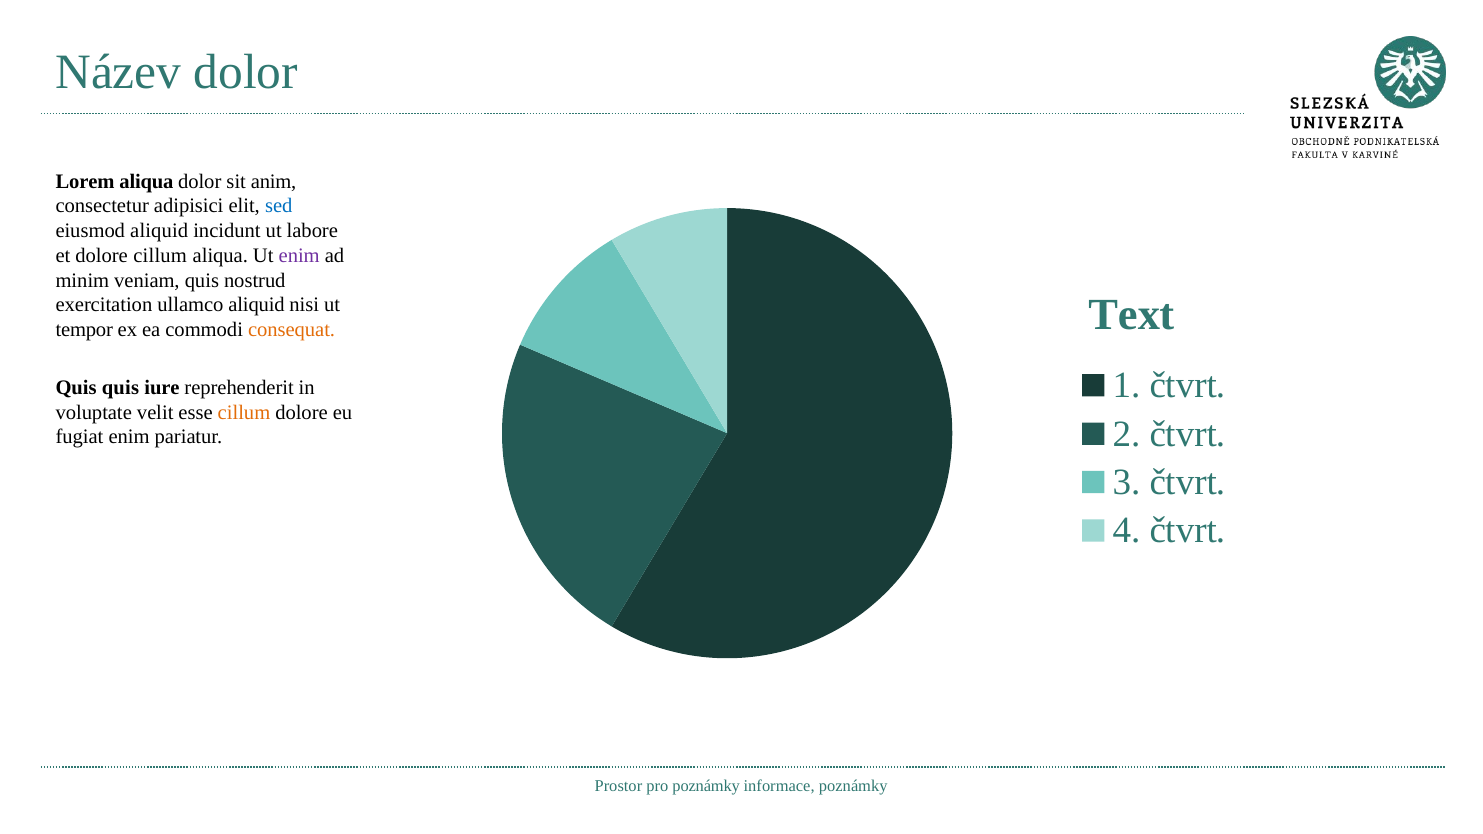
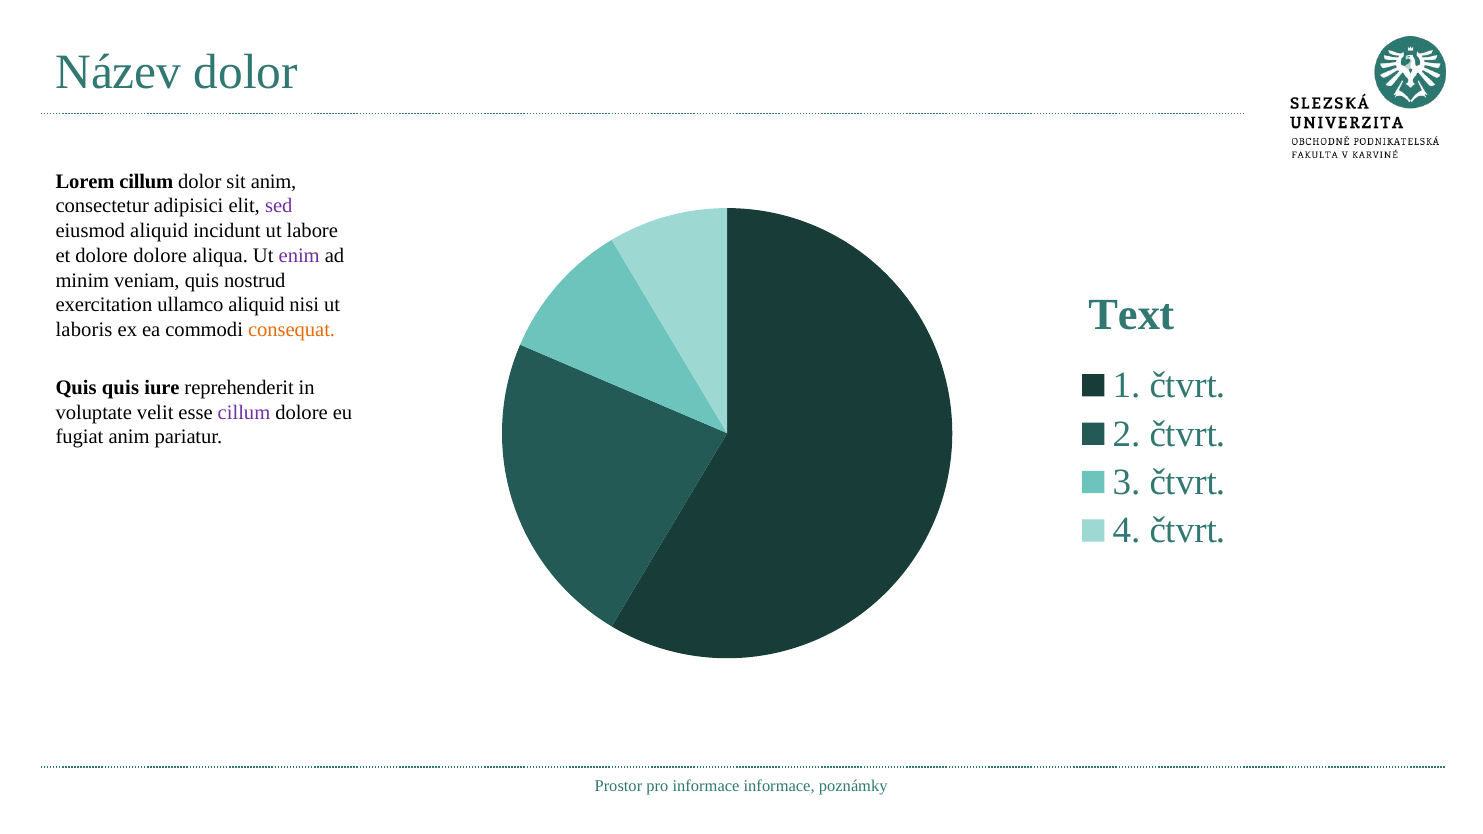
Lorem aliqua: aliqua -> cillum
sed colour: blue -> purple
dolore cillum: cillum -> dolore
tempor: tempor -> laboris
cillum at (244, 412) colour: orange -> purple
fugiat enim: enim -> anim
pro poznámky: poznámky -> informace
